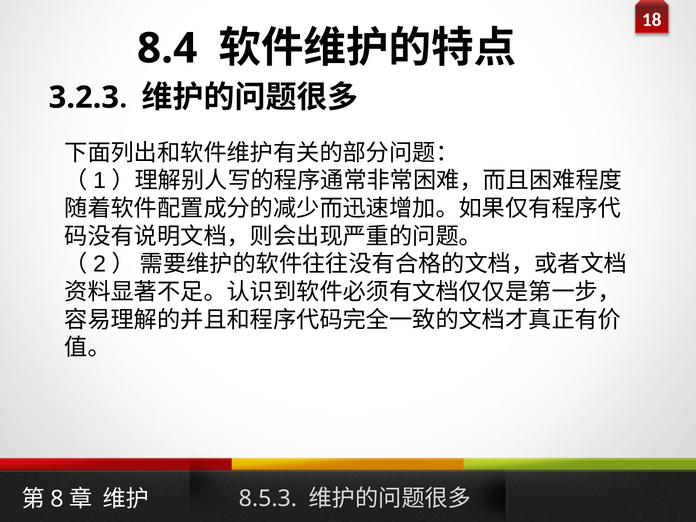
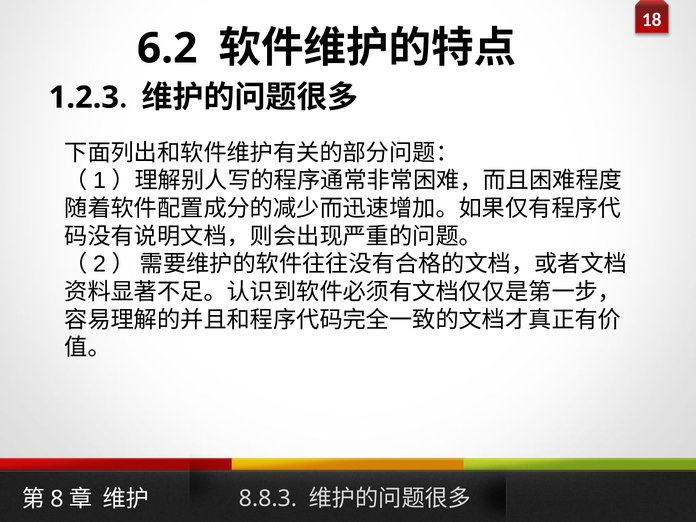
8.4: 8.4 -> 6.2
3.2.3: 3.2.3 -> 1.2.3
8.5.3: 8.5.3 -> 8.8.3
